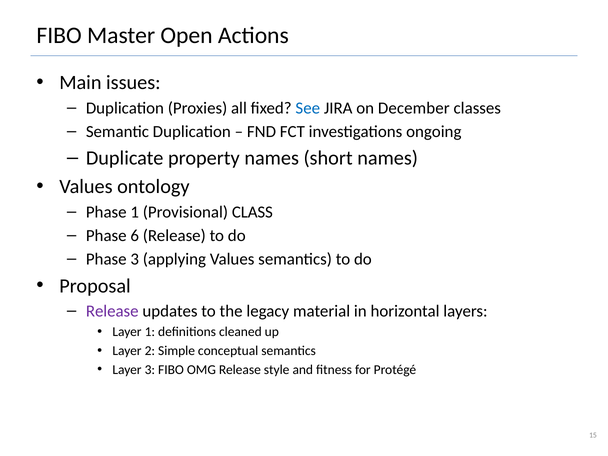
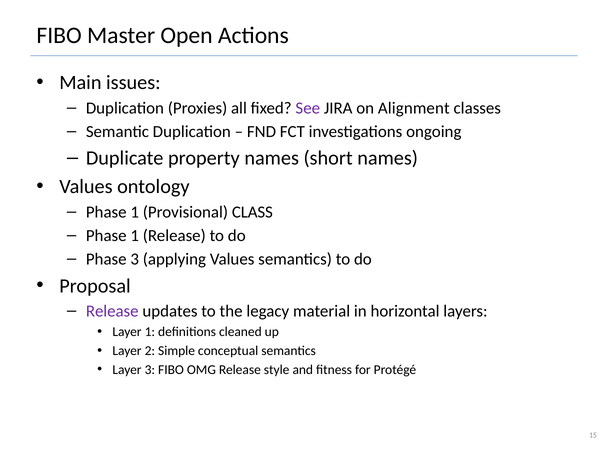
See colour: blue -> purple
December: December -> Alignment
6 at (135, 236): 6 -> 1
